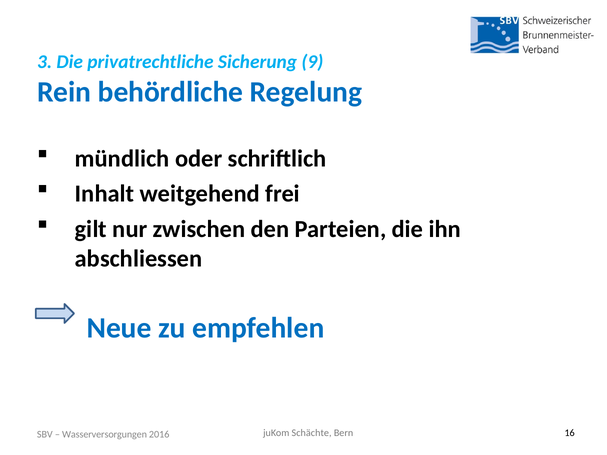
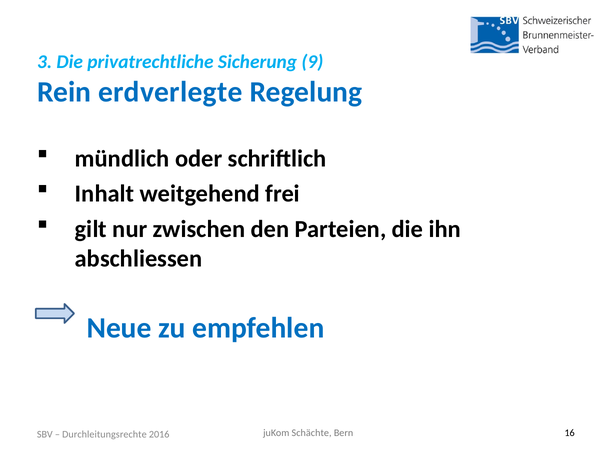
behördliche: behördliche -> erdverlegte
Wasserversorgungen: Wasserversorgungen -> Durchleitungsrechte
